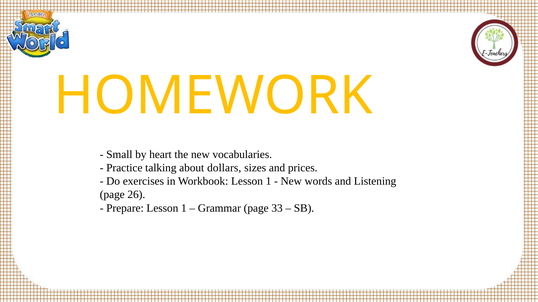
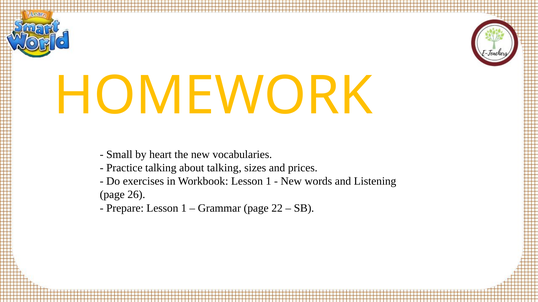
about dollars: dollars -> talking
33: 33 -> 22
